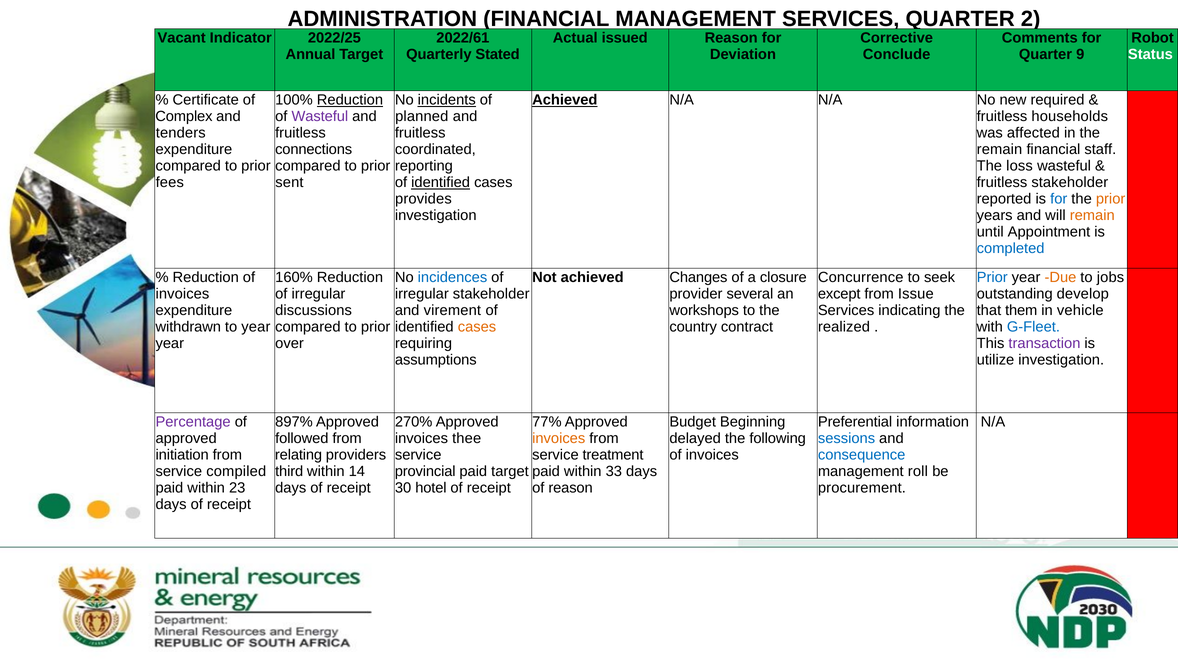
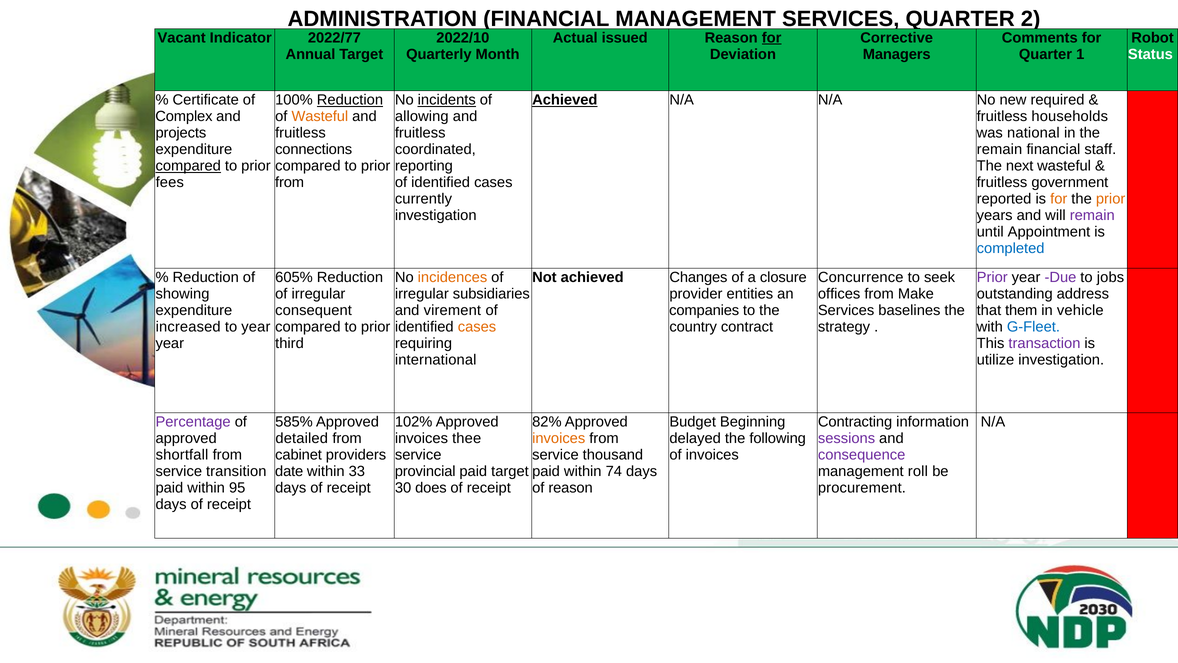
2022/25: 2022/25 -> 2022/77
2022/61: 2022/61 -> 2022/10
for at (772, 38) underline: none -> present
Stated: Stated -> Month
Conclude: Conclude -> Managers
9: 9 -> 1
Wasteful at (320, 116) colour: purple -> orange
planned: planned -> allowing
tenders: tenders -> projects
affected: affected -> national
compared at (188, 166) underline: none -> present
loss: loss -> next
sent at (289, 182): sent -> from
identified at (441, 182) underline: present -> none
fruitless stakeholder: stakeholder -> government
provides: provides -> currently
for at (1059, 199) colour: blue -> orange
remain at (1092, 215) colour: orange -> purple
160%: 160% -> 605%
incidences colour: blue -> orange
Prior at (992, 277) colour: blue -> purple
Due colour: orange -> purple
invoices at (182, 294): invoices -> showing
irregular stakeholder: stakeholder -> subsidiaries
several: several -> entities
except: except -> offices
Issue: Issue -> Make
develop: develop -> address
discussions: discussions -> consequent
workshops: workshops -> companies
indicating: indicating -> baselines
withdrawn: withdrawn -> increased
realized: realized -> strategy
over: over -> third
assumptions: assumptions -> international
897%: 897% -> 585%
270%: 270% -> 102%
77%: 77% -> 82%
Preferential: Preferential -> Contracting
followed: followed -> detailed
sessions colour: blue -> purple
initiation: initiation -> shortfall
relating: relating -> cabinet
treatment: treatment -> thousand
consequence colour: blue -> purple
compiled: compiled -> transition
third: third -> date
14: 14 -> 33
33: 33 -> 74
23: 23 -> 95
hotel: hotel -> does
